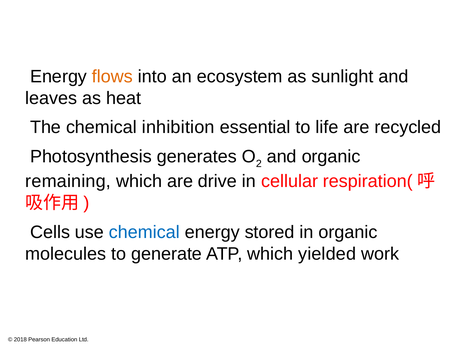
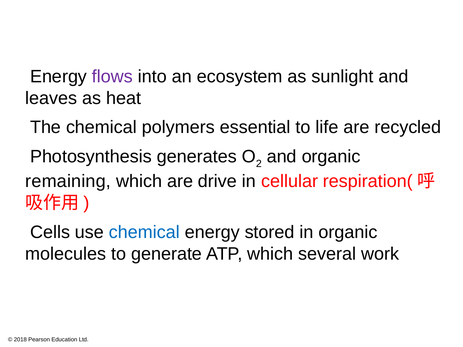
flows colour: orange -> purple
inhibition: inhibition -> polymers
yielded: yielded -> several
